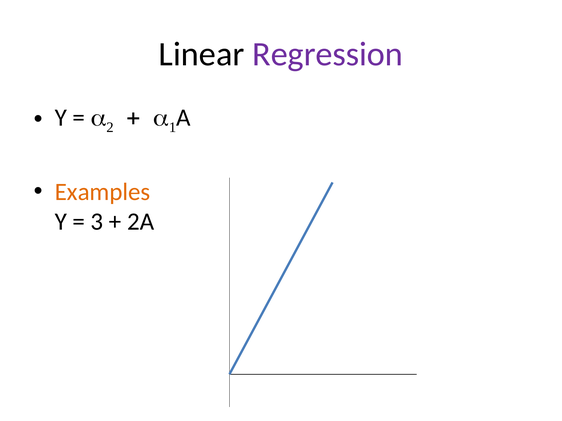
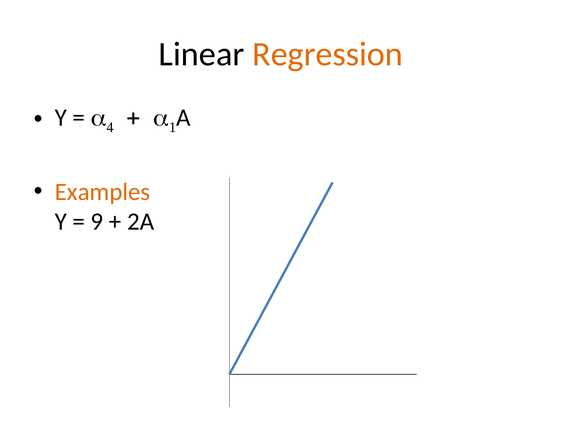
Regression colour: purple -> orange
2: 2 -> 4
3: 3 -> 9
